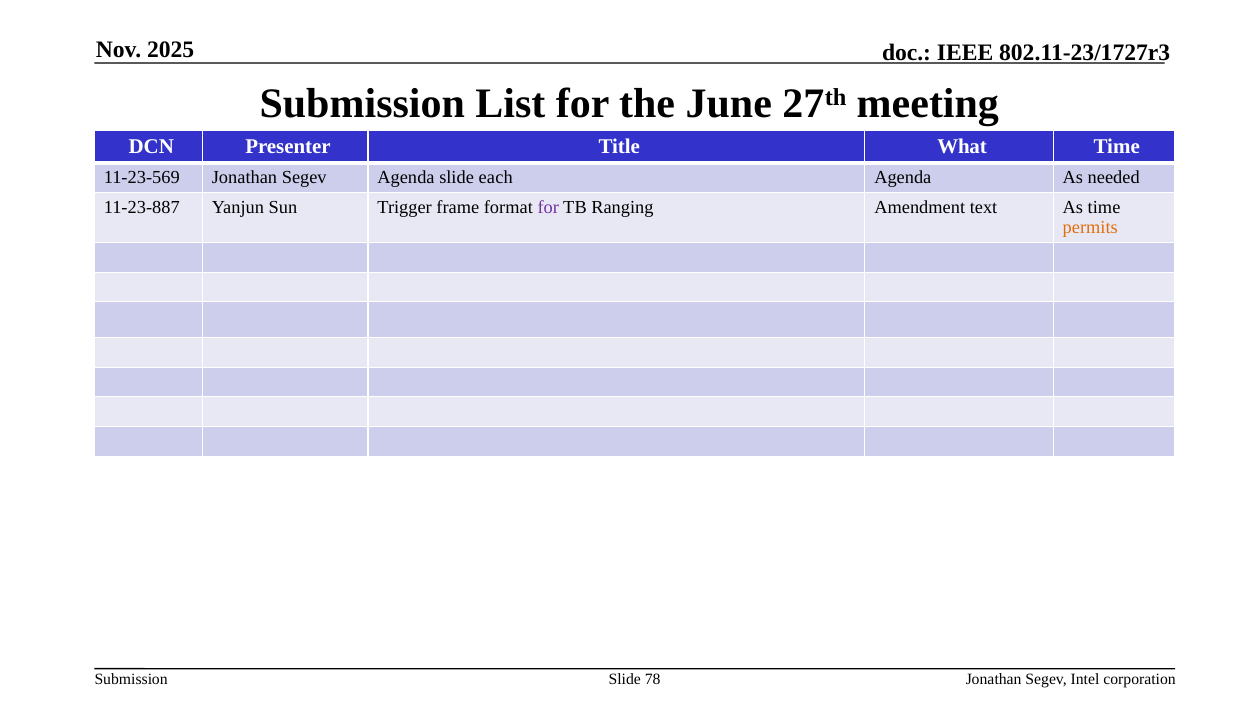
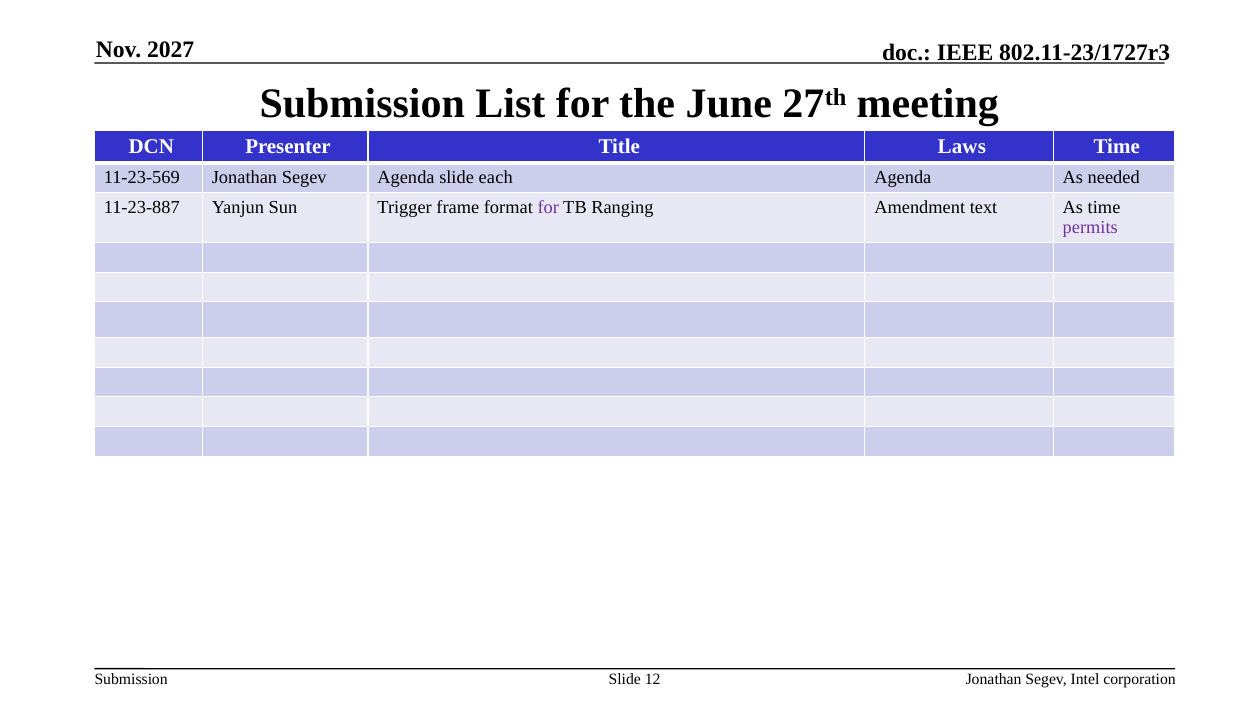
2025: 2025 -> 2027
What: What -> Laws
permits colour: orange -> purple
78: 78 -> 12
